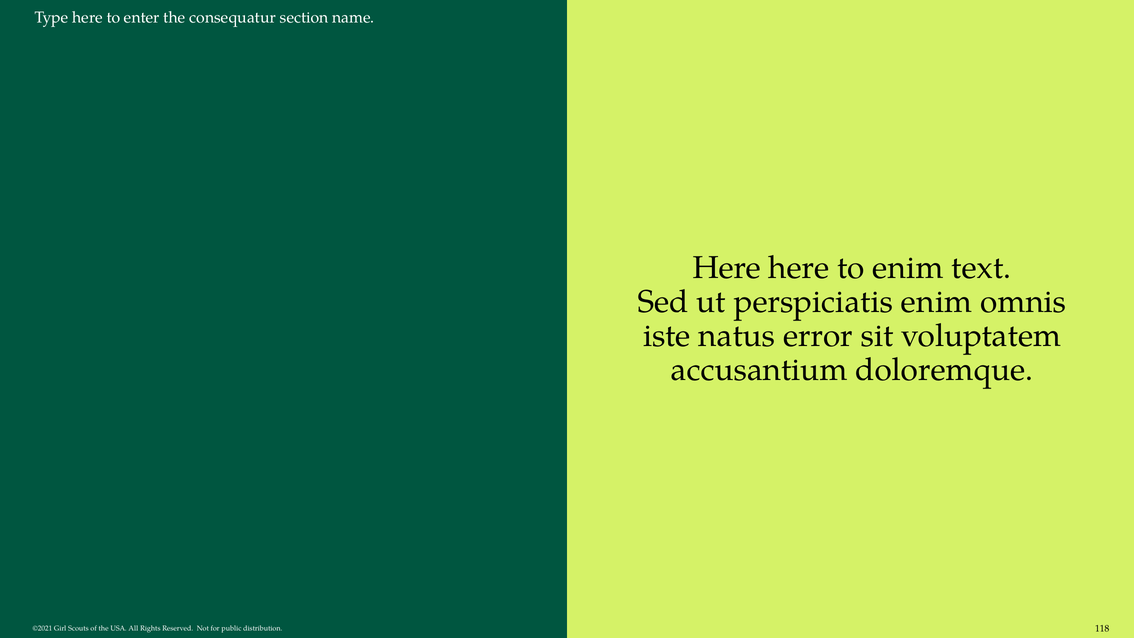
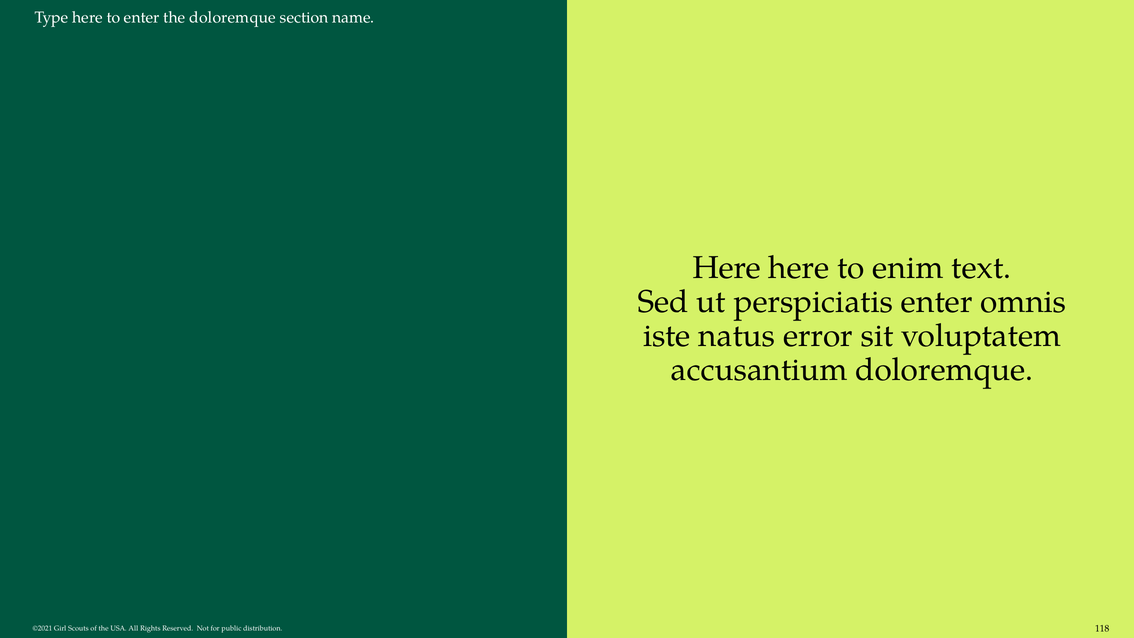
the consequatur: consequatur -> doloremque
perspiciatis enim: enim -> enter
